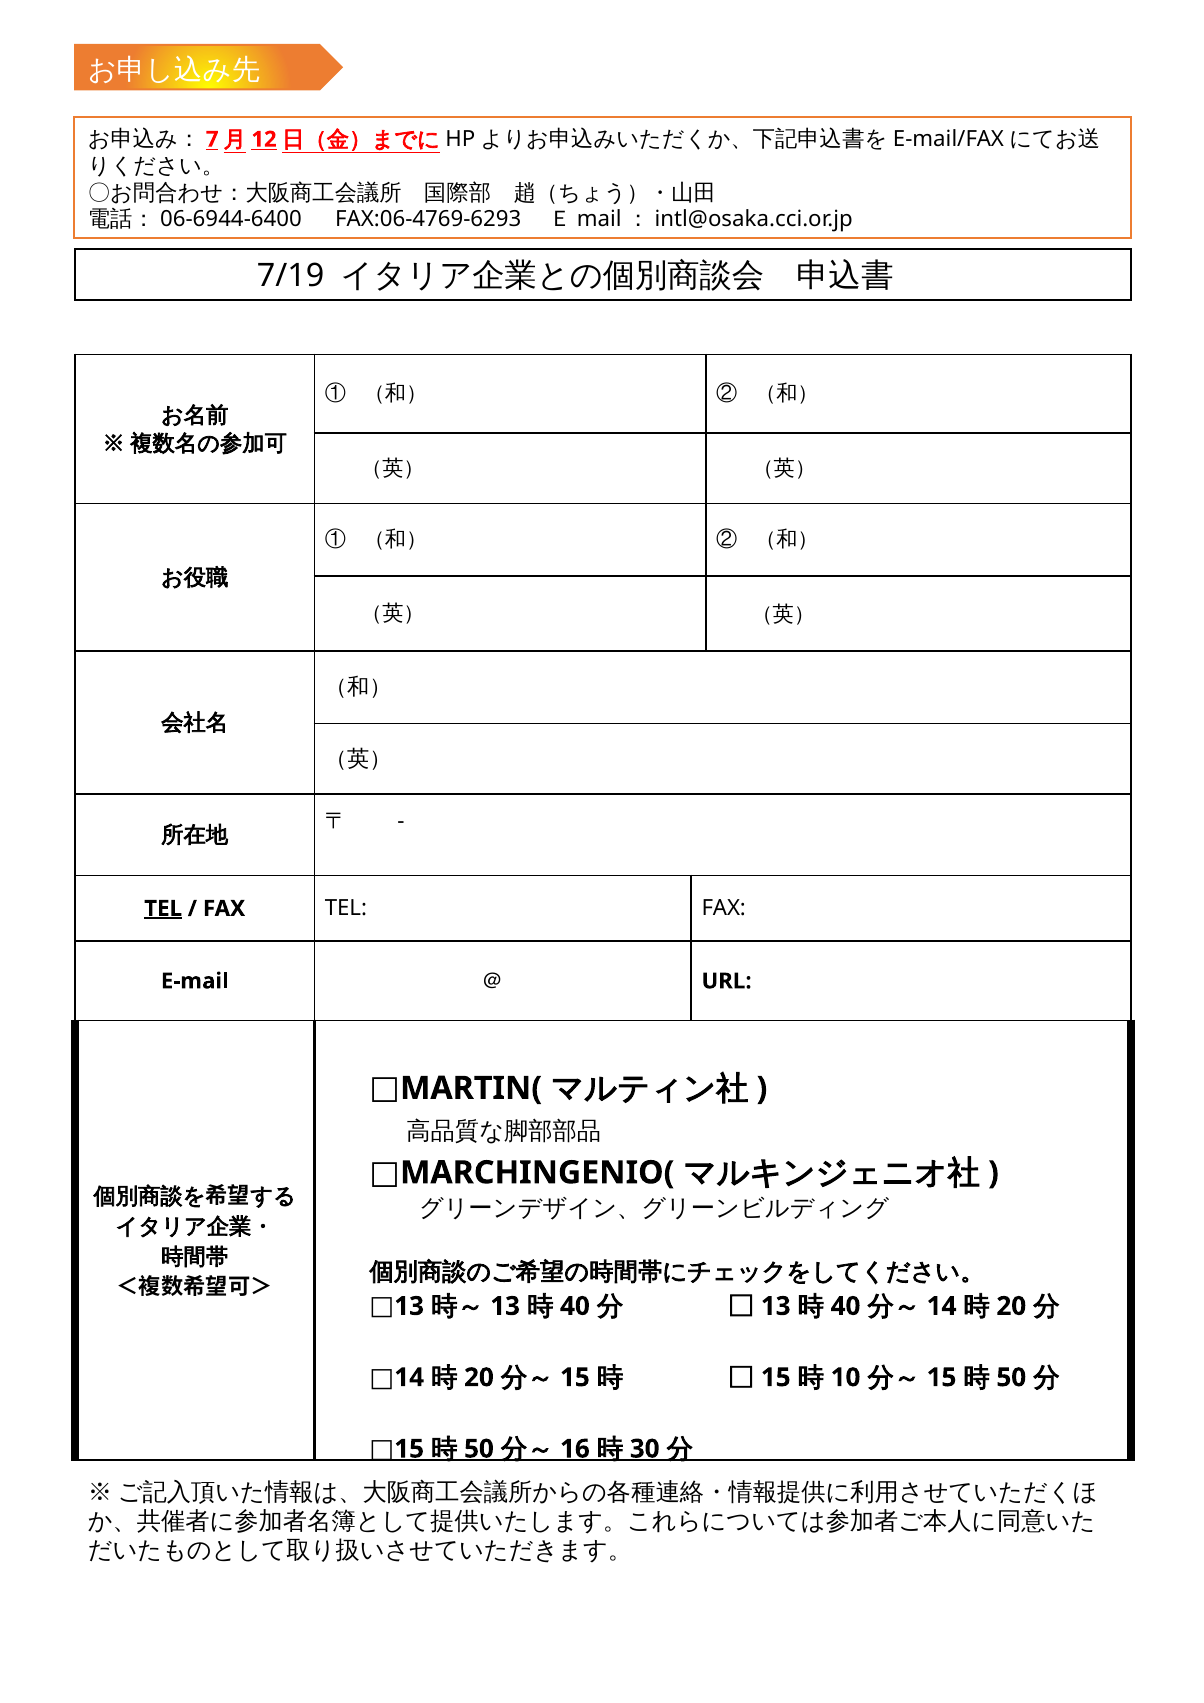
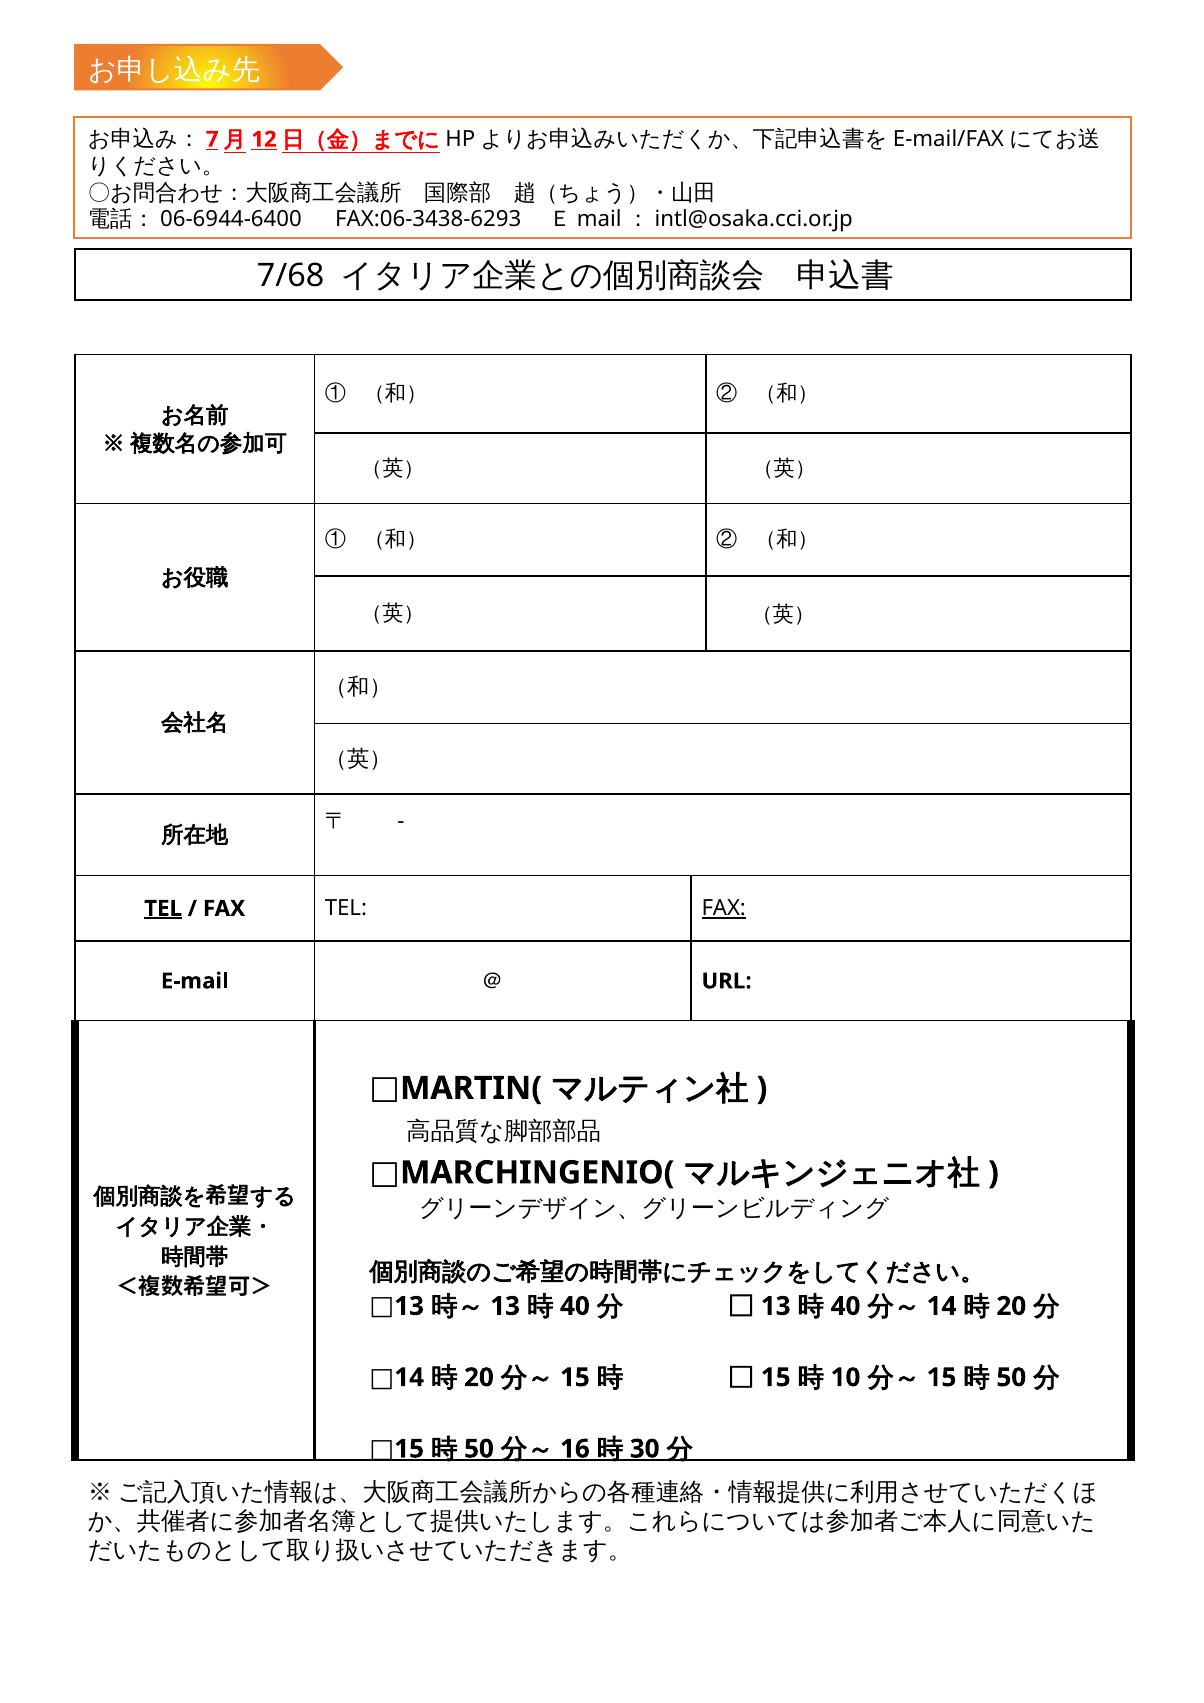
FAX:06-4769-6293: FAX:06-4769-6293 -> FAX:06-3438-6293
7/19: 7/19 -> 7/68
FAX at (724, 908) underline: none -> present
